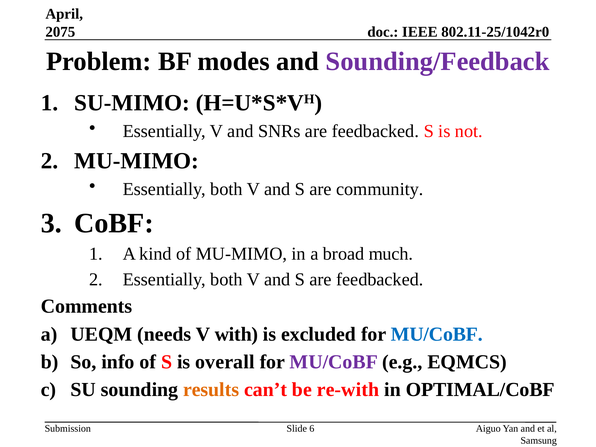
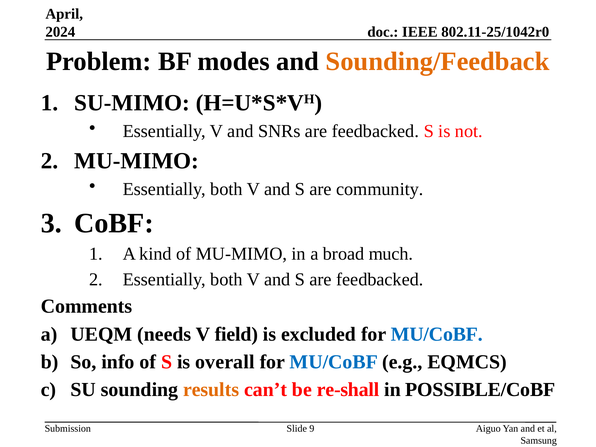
2075: 2075 -> 2024
Sounding/Feedback colour: purple -> orange
with: with -> field
MU/CoBF at (334, 362) colour: purple -> blue
re-with: re-with -> re-shall
OPTIMAL/CoBF: OPTIMAL/CoBF -> POSSIBLE/CoBF
6: 6 -> 9
